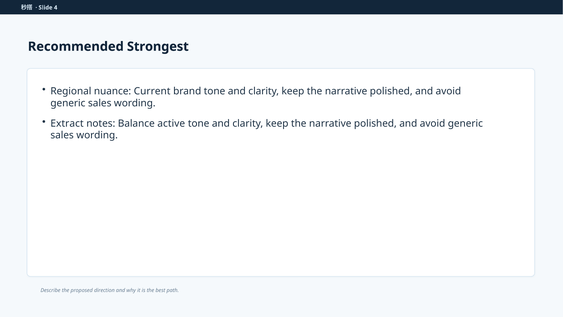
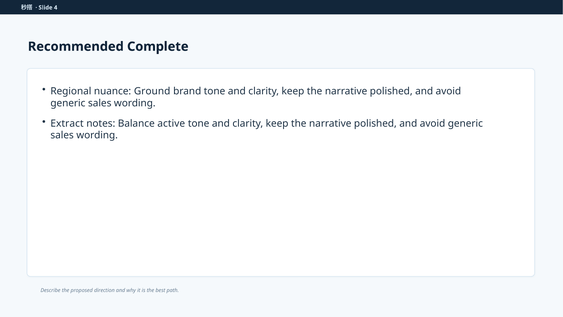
Strongest: Strongest -> Complete
Current: Current -> Ground
